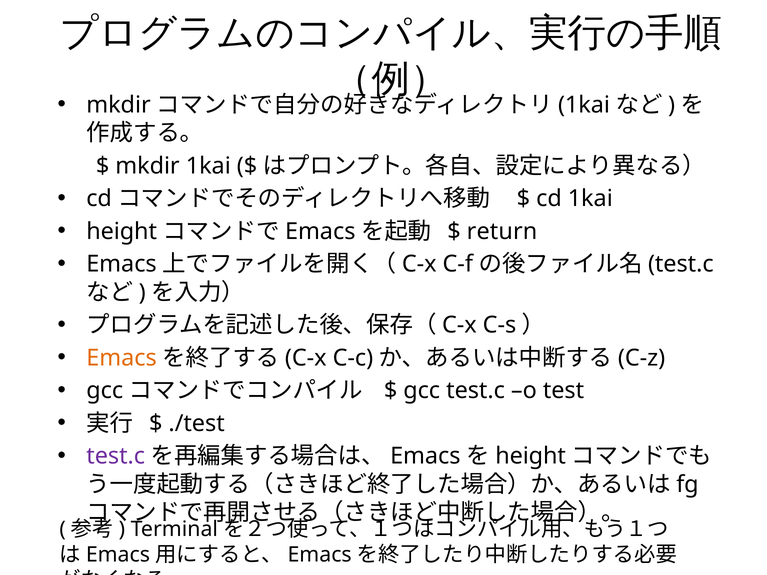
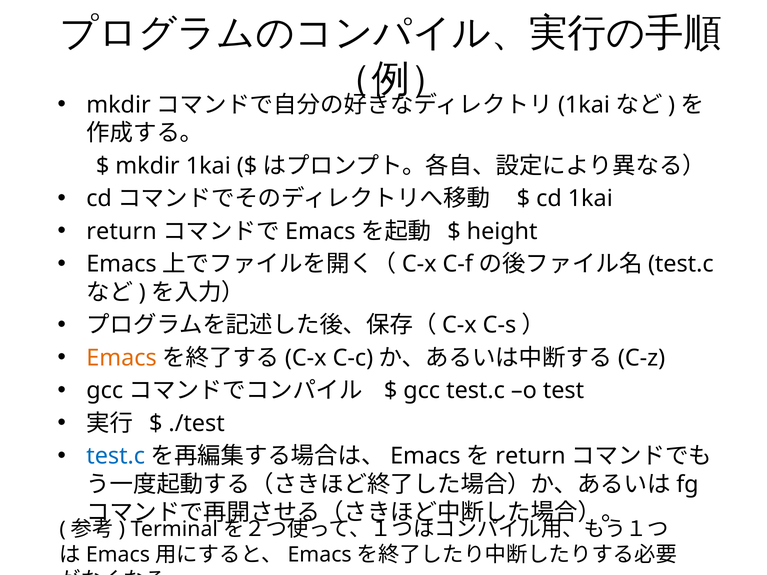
height at (122, 232): height -> return
return: return -> height
test.c at (116, 456) colour: purple -> blue
height at (531, 456): height -> return
